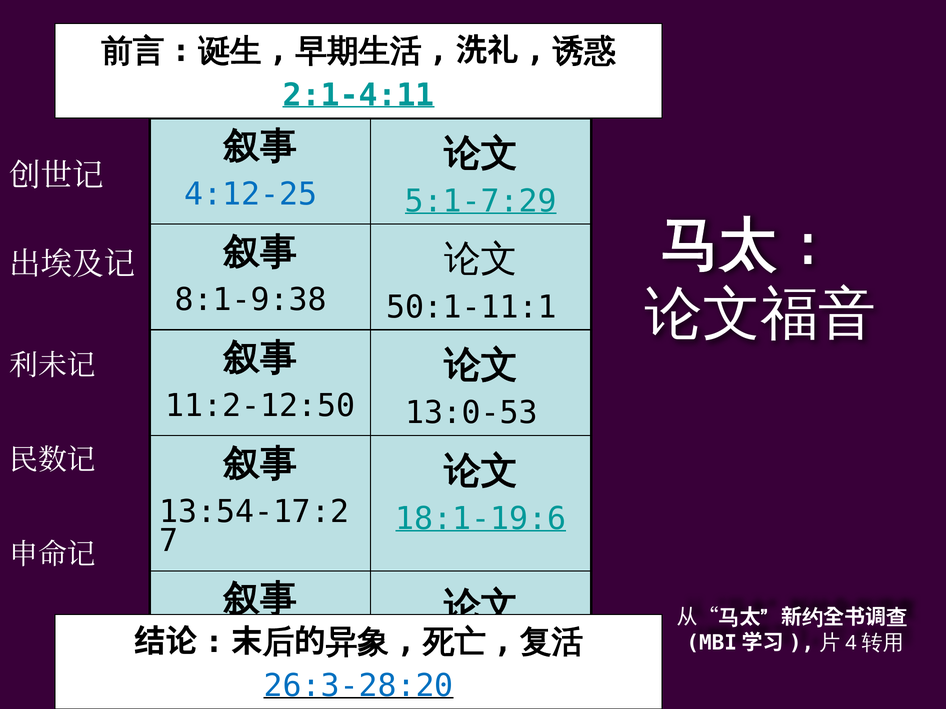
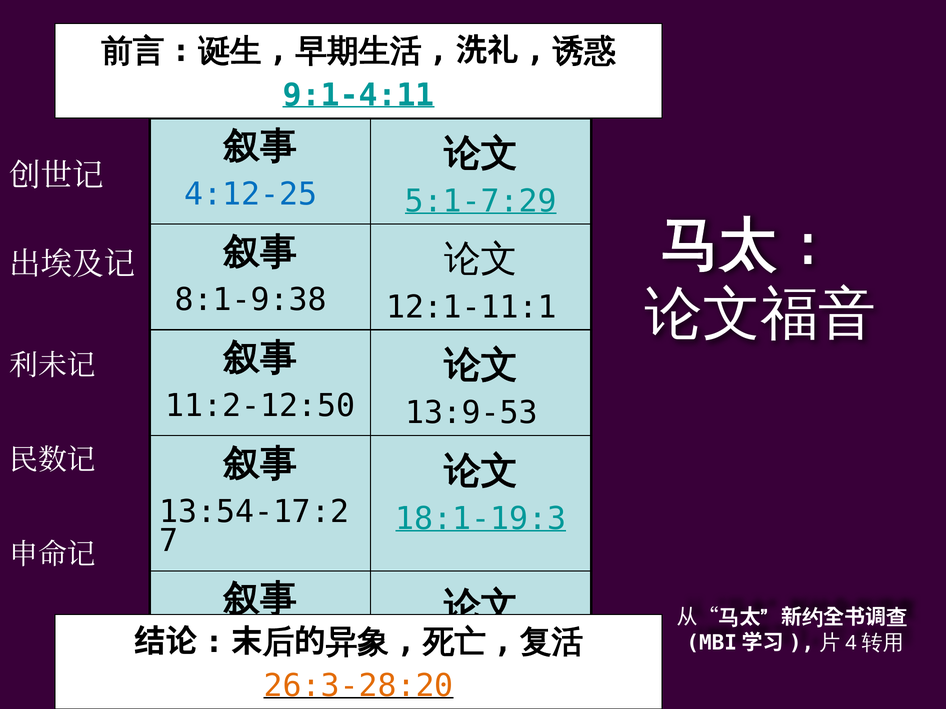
2:1-4:11: 2:1-4:11 -> 9:1-4:11
50:1-11:1: 50:1-11:1 -> 12:1-11:1
13:0-53: 13:0-53 -> 13:9-53
18:1-19:6: 18:1-19:6 -> 18:1-19:3
26:3-28:20 colour: blue -> orange
